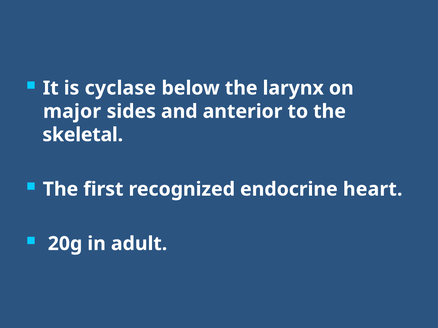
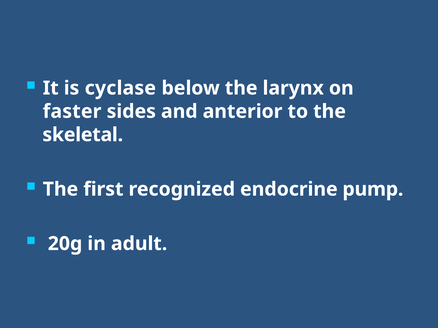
major: major -> faster
heart: heart -> pump
